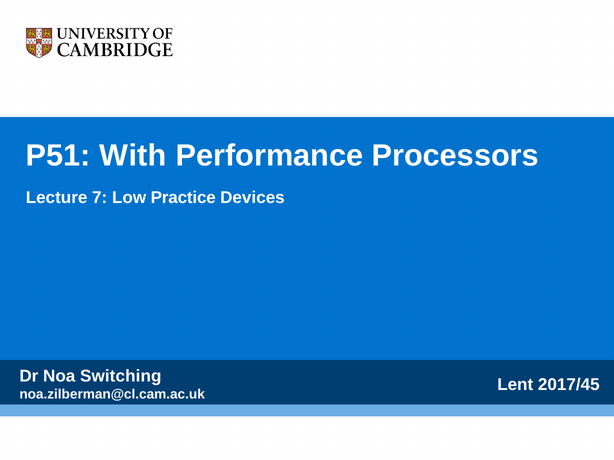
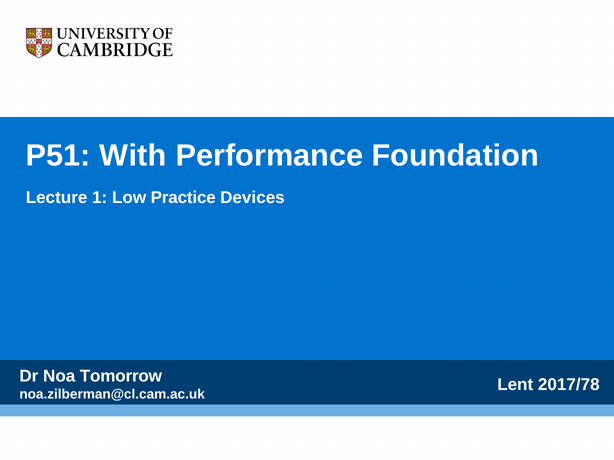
Processors: Processors -> Foundation
7: 7 -> 1
Switching: Switching -> Tomorrow
2017/45: 2017/45 -> 2017/78
